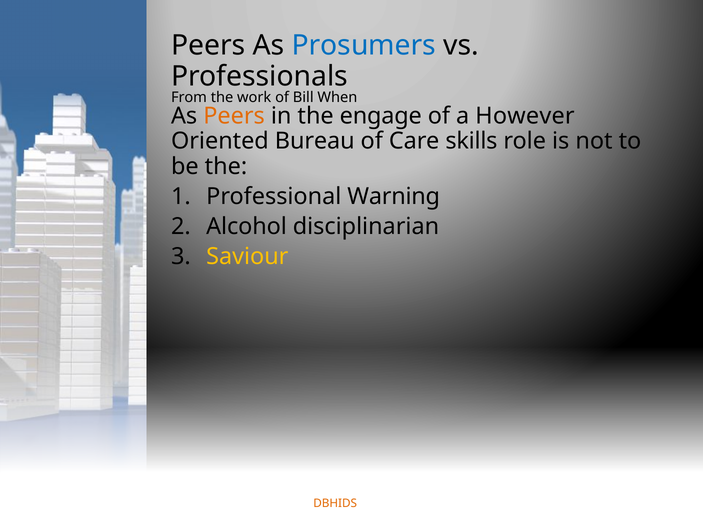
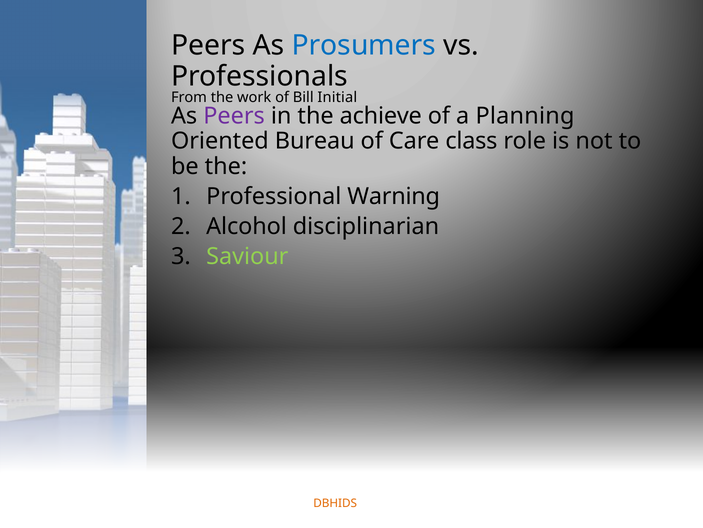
When: When -> Initial
Peers at (234, 116) colour: orange -> purple
engage: engage -> achieve
However: However -> Planning
skills: skills -> class
Saviour colour: yellow -> light green
